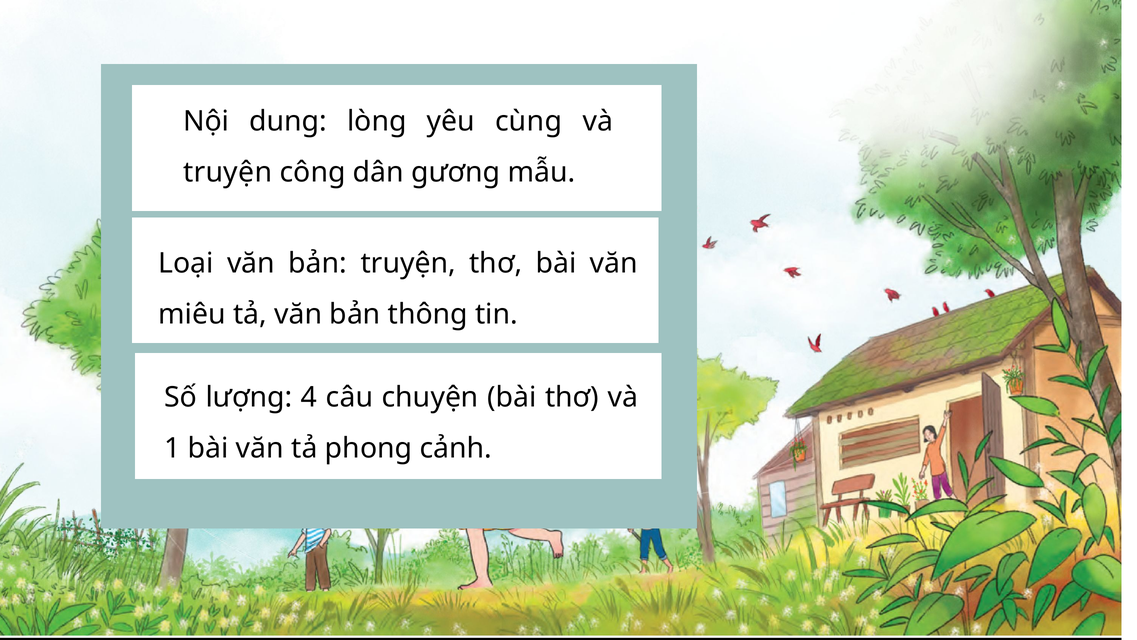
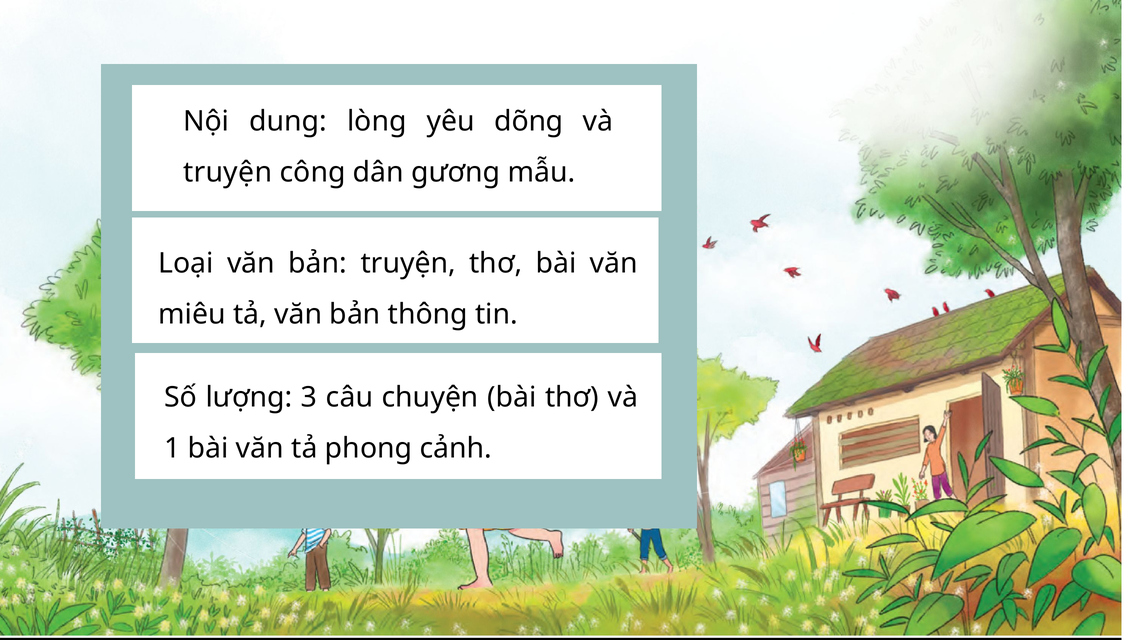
cùng: cùng -> dõng
4: 4 -> 3
